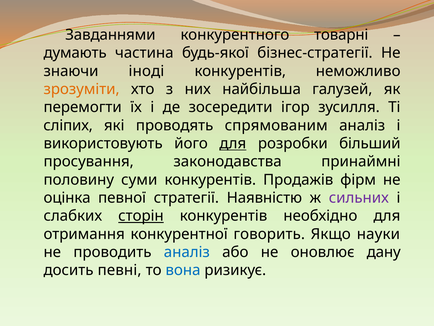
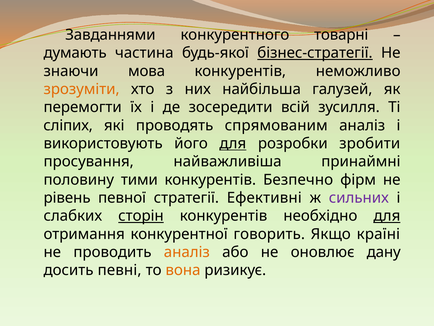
бізнес-стратегії underline: none -> present
іноді: іноді -> мова
ігор: ігор -> всій
більший: більший -> зробити
законодавства: законодавства -> найважливіша
суми: суми -> тими
Продажів: Продажів -> Безпечно
оцінка: оцінка -> рівень
Наявністю: Наявністю -> Ефективні
для at (387, 216) underline: none -> present
науки: науки -> країні
аналіз at (187, 252) colour: blue -> orange
вона colour: blue -> orange
